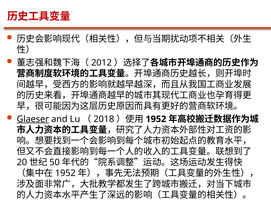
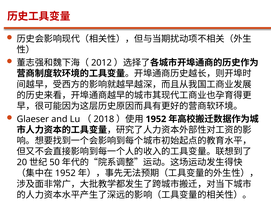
Glaeser underline: present -> none
